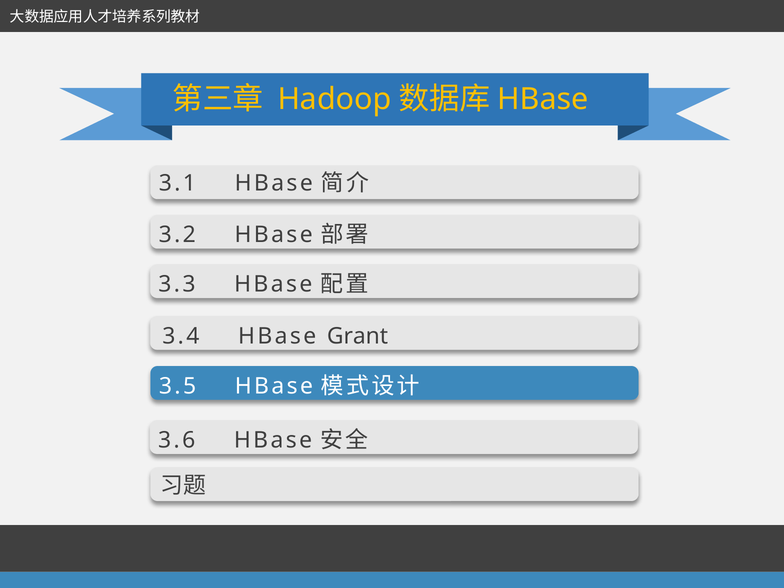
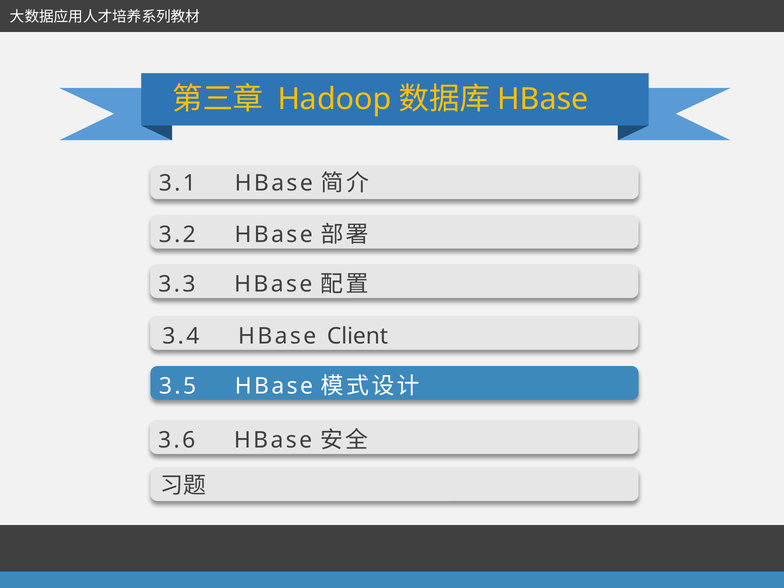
Grant: Grant -> Client
